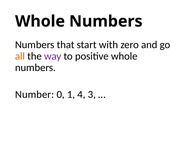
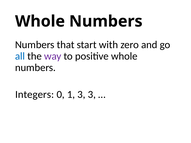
all colour: orange -> blue
Number: Number -> Integers
1 4: 4 -> 3
